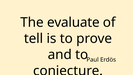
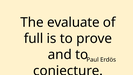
tell: tell -> full
